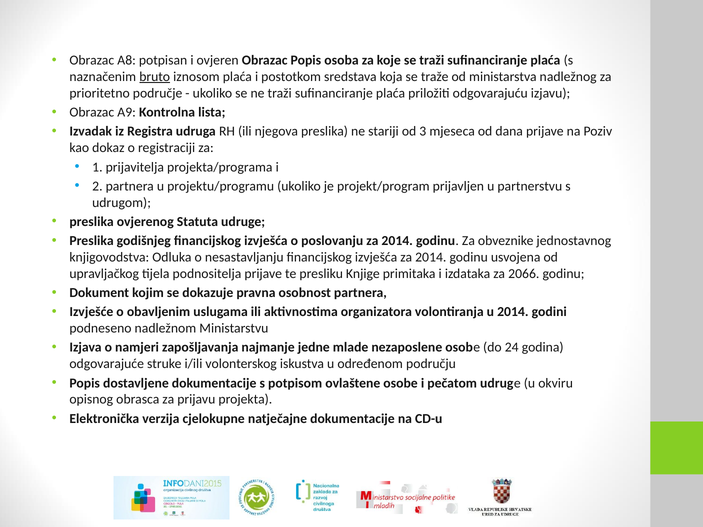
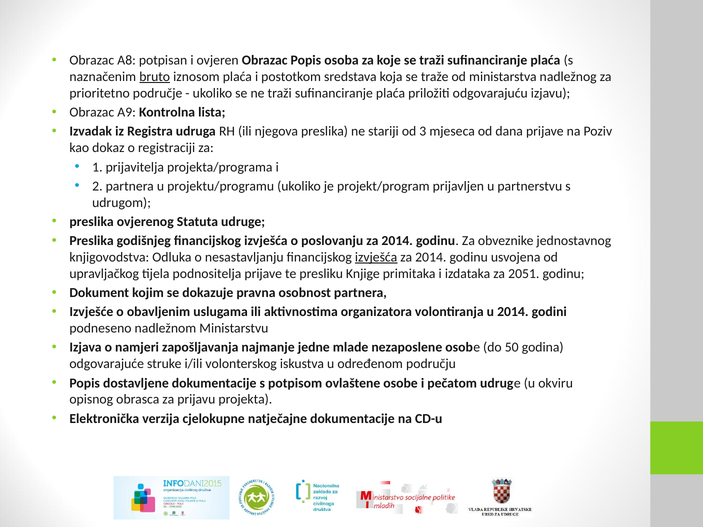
izvješća at (376, 257) underline: none -> present
2066: 2066 -> 2051
24: 24 -> 50
